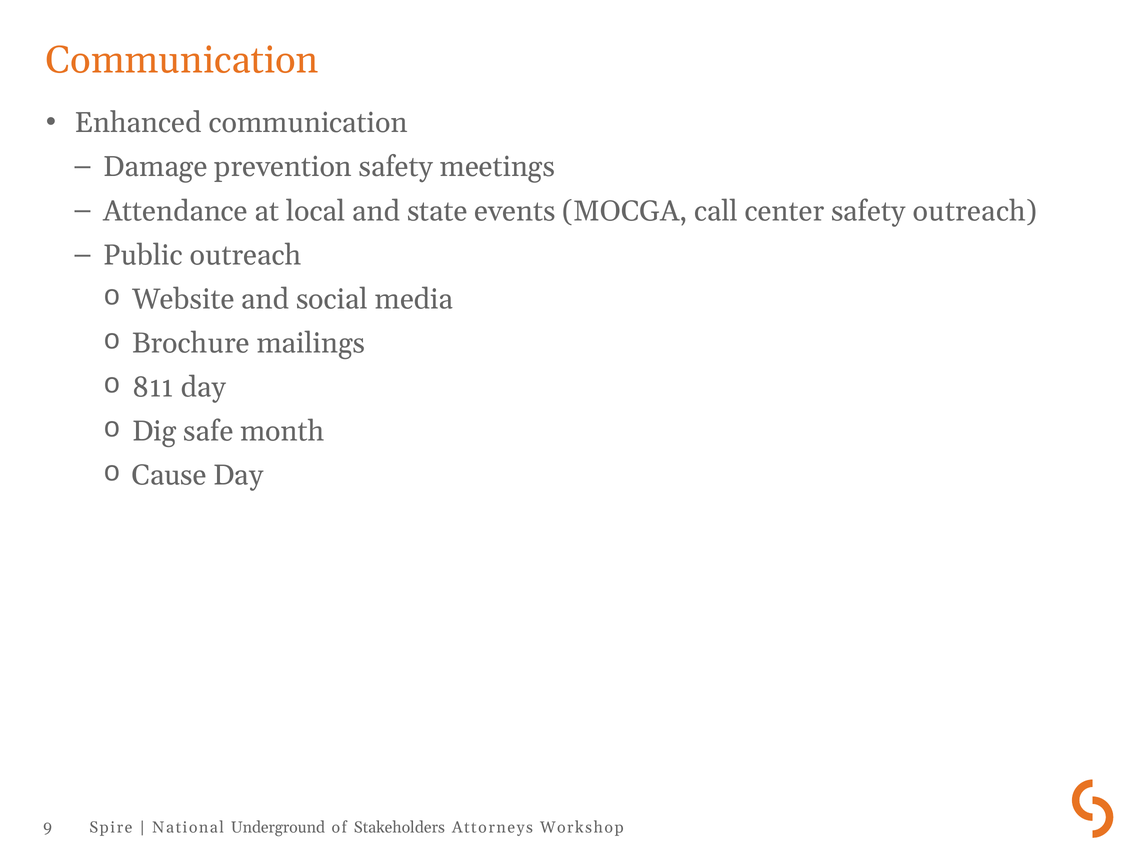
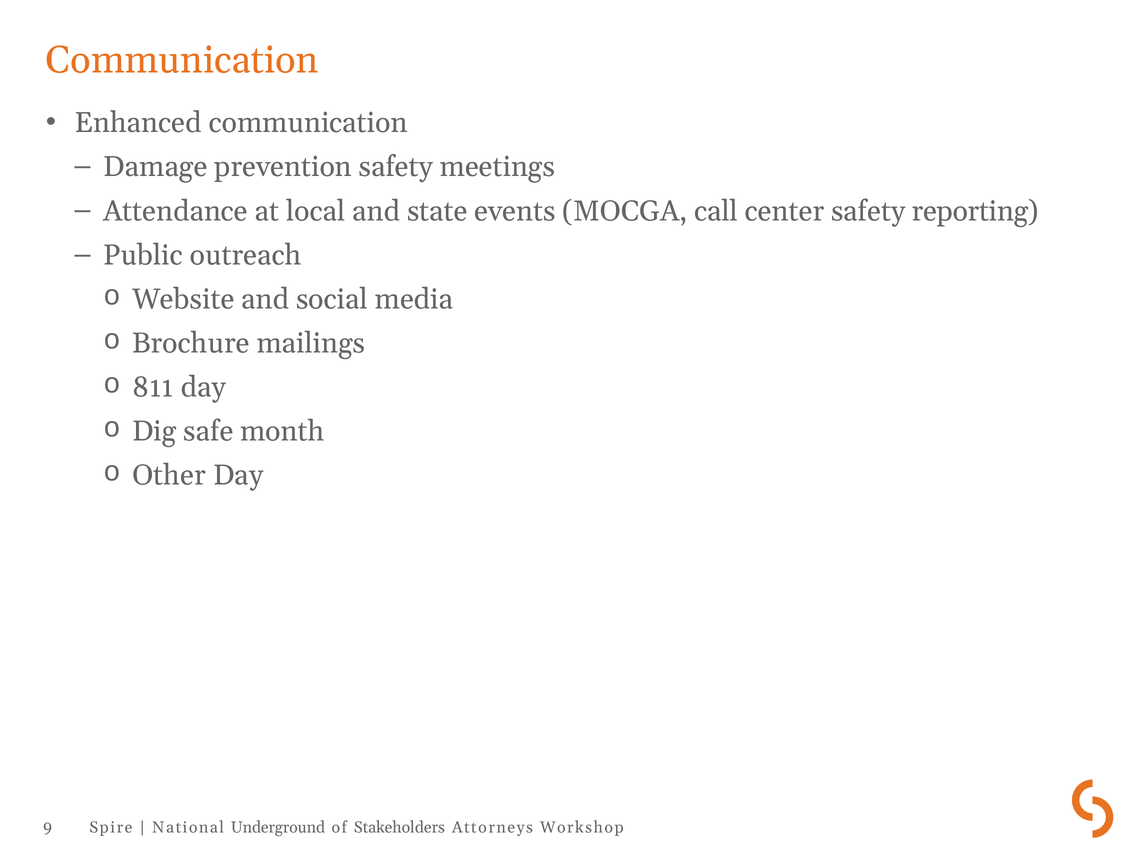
safety outreach: outreach -> reporting
Cause: Cause -> Other
